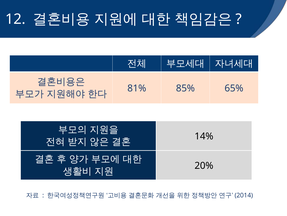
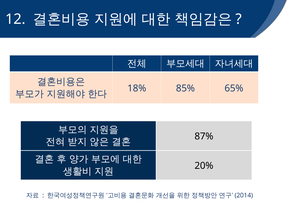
81%: 81% -> 18%
14%: 14% -> 87%
